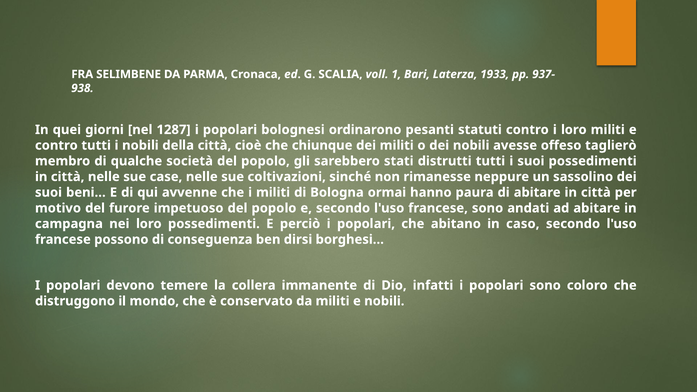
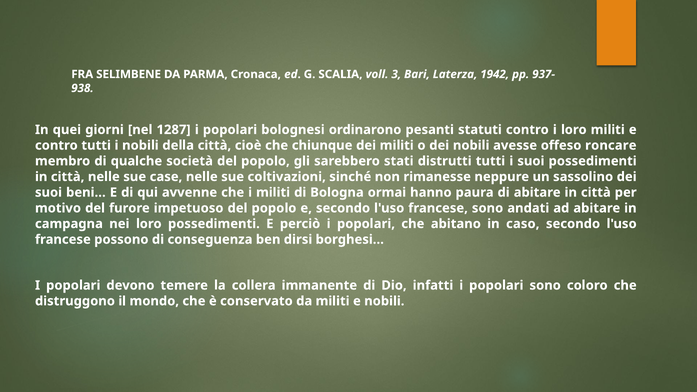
1: 1 -> 3
1933: 1933 -> 1942
taglierò: taglierò -> roncare
